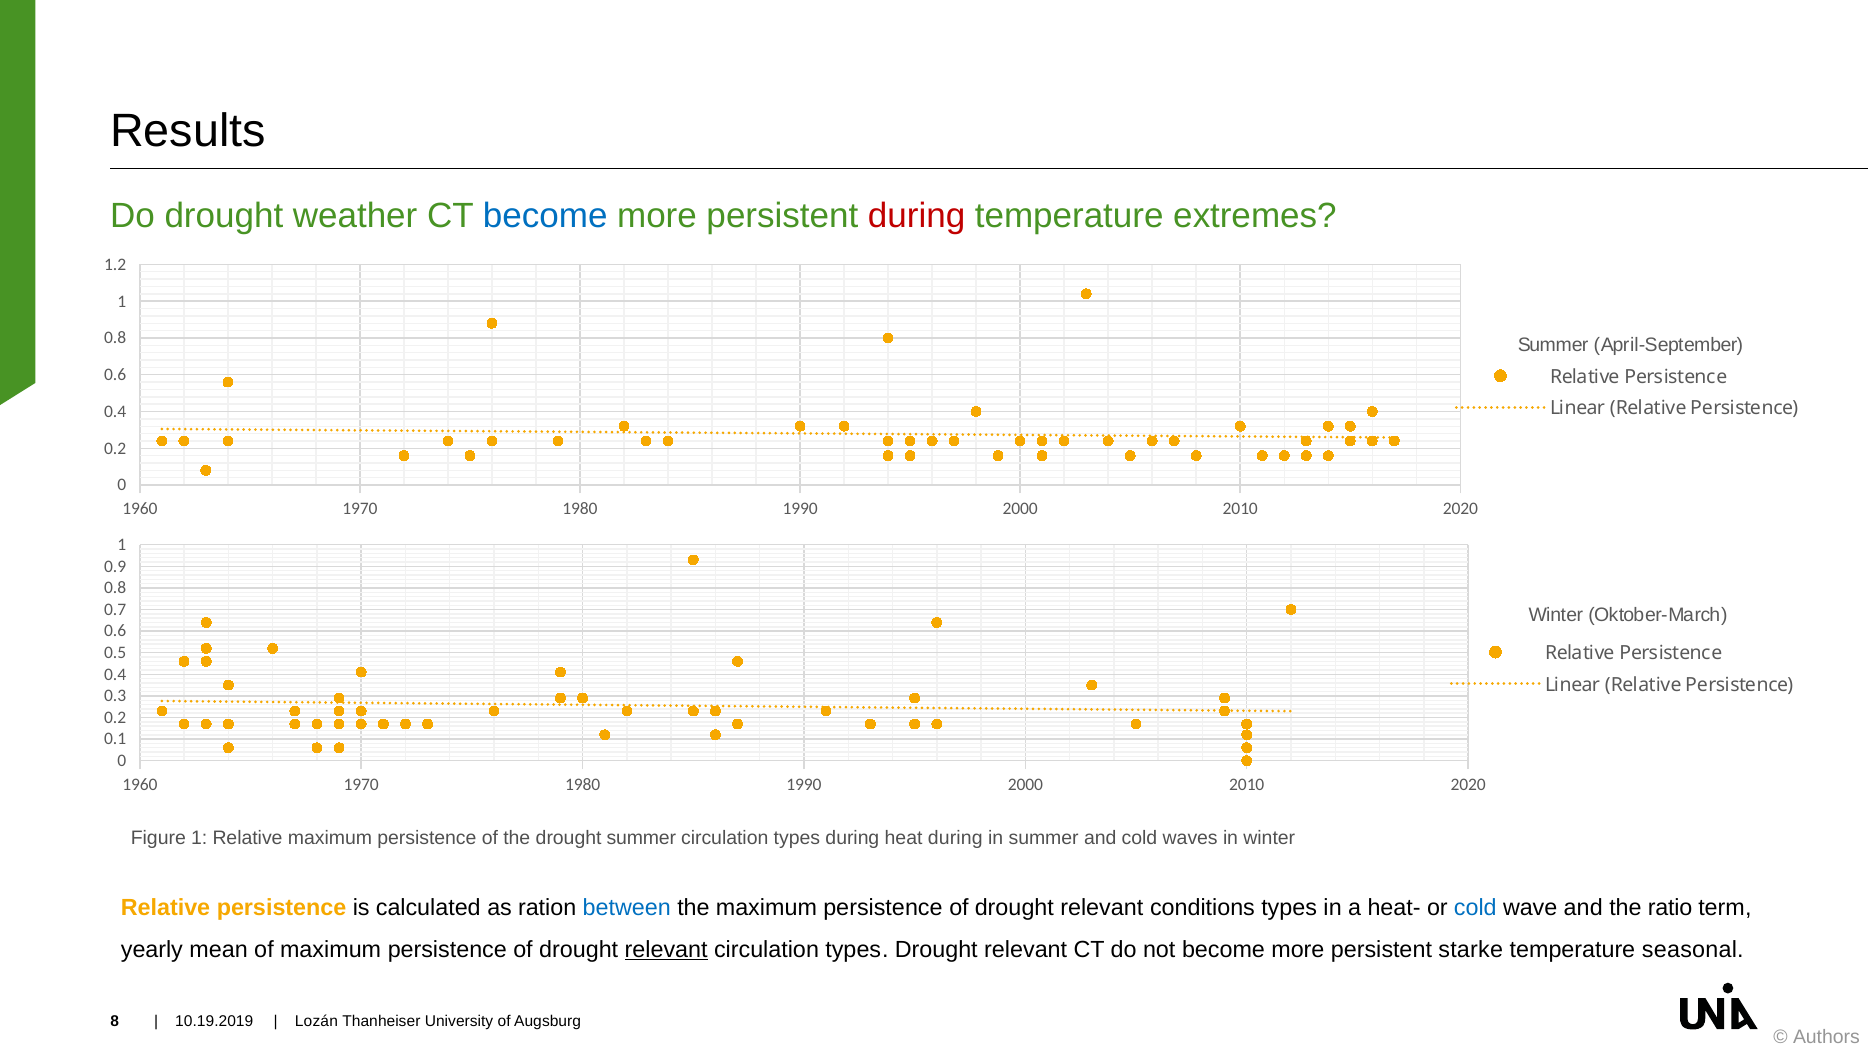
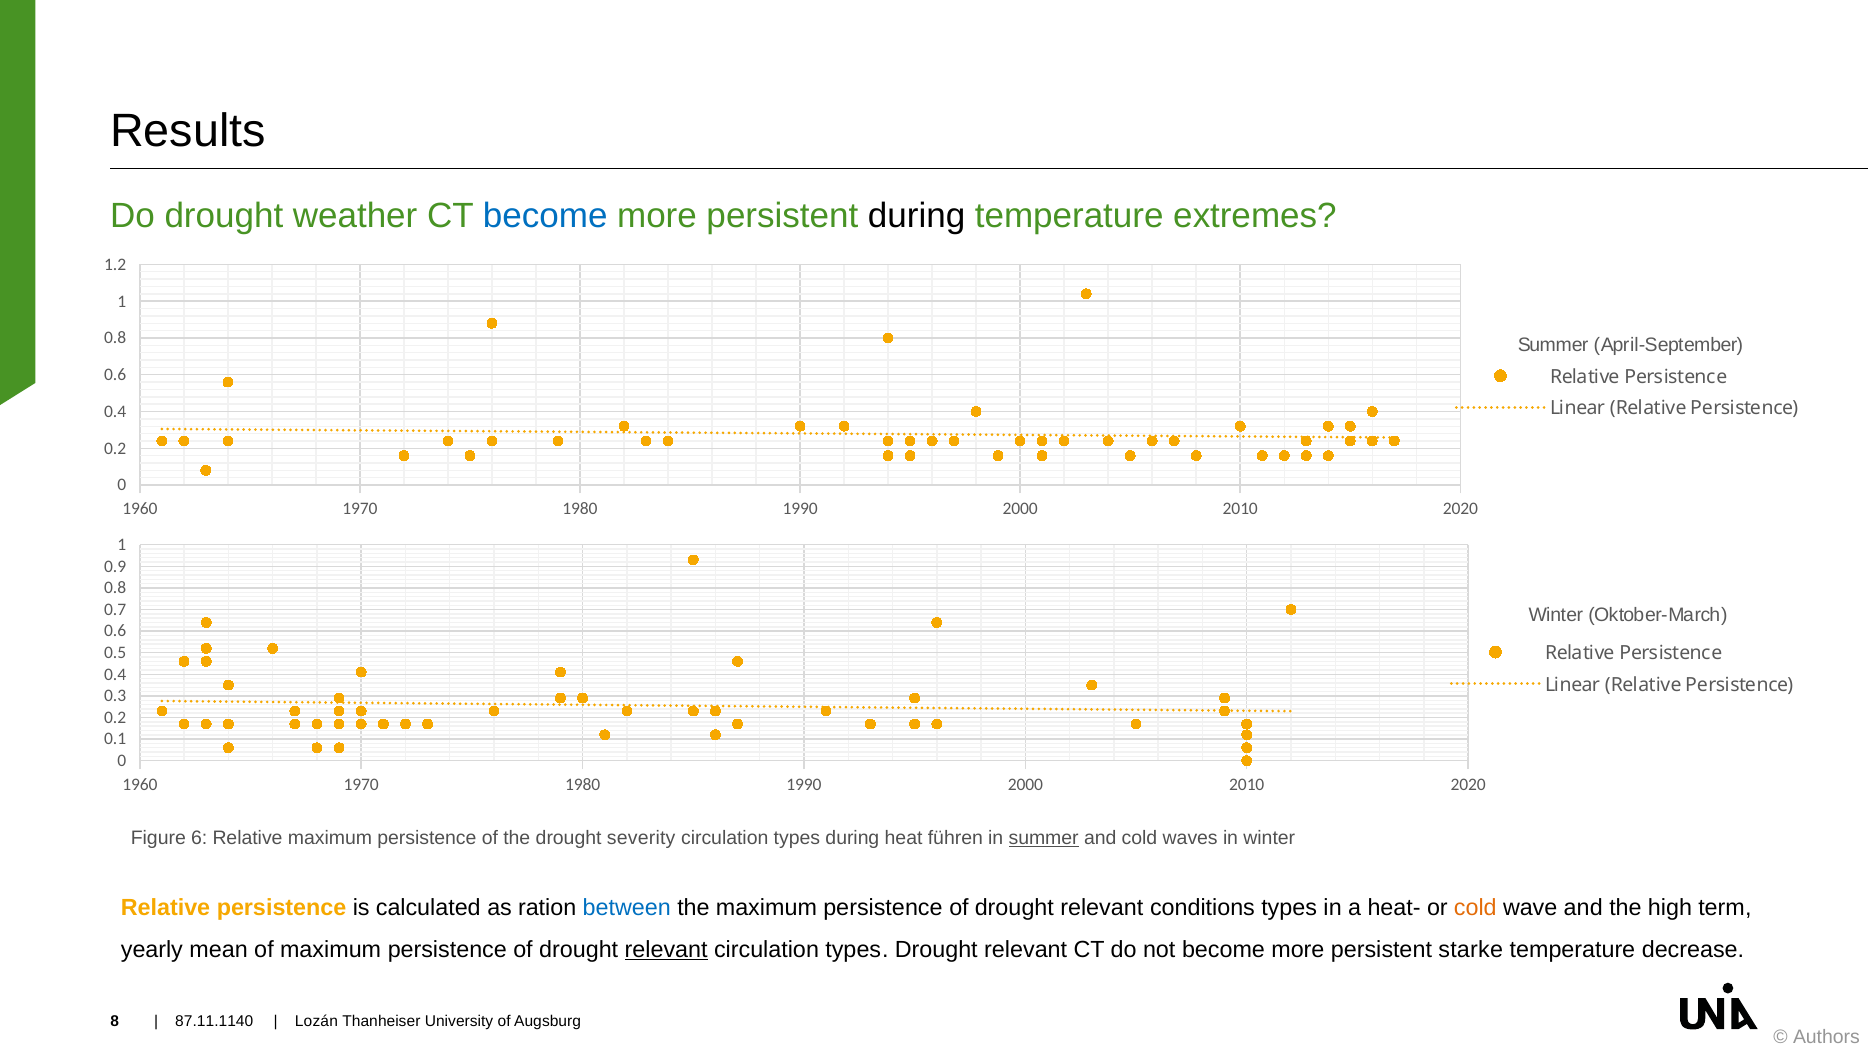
during at (917, 216) colour: red -> black
Figure 1: 1 -> 6
drought summer: summer -> severity
heat during: during -> führen
summer at (1044, 838) underline: none -> present
cold at (1475, 907) colour: blue -> orange
ratio: ratio -> high
seasonal: seasonal -> decrease
10.19.2019: 10.19.2019 -> 87.11.1140
